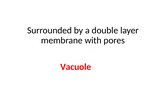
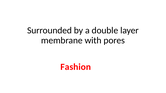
Vacuole: Vacuole -> Fashion
